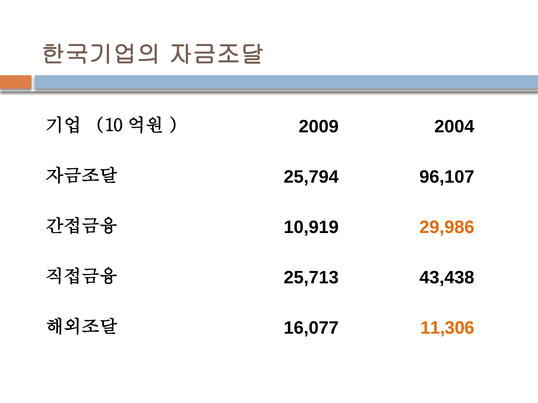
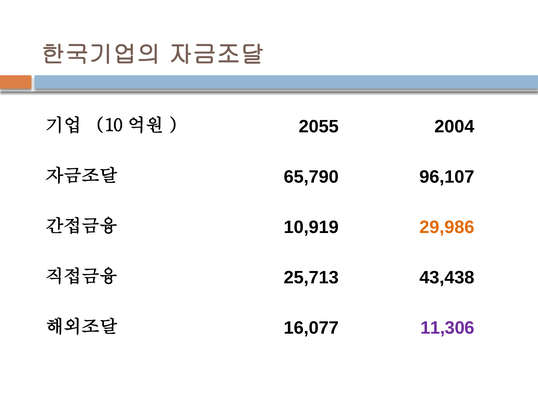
2009: 2009 -> 2055
25,794: 25,794 -> 65,790
11,306 colour: orange -> purple
